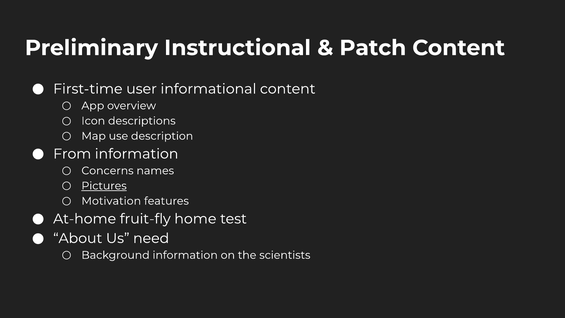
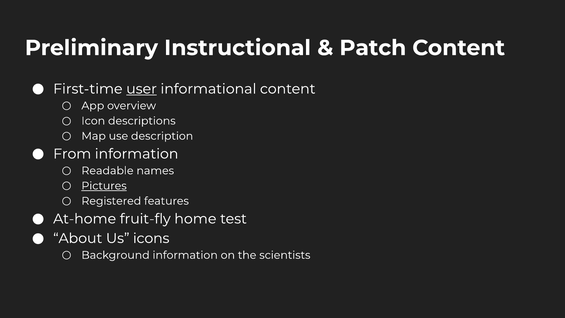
user underline: none -> present
Concerns: Concerns -> Readable
Motivation: Motivation -> Registered
need: need -> icons
